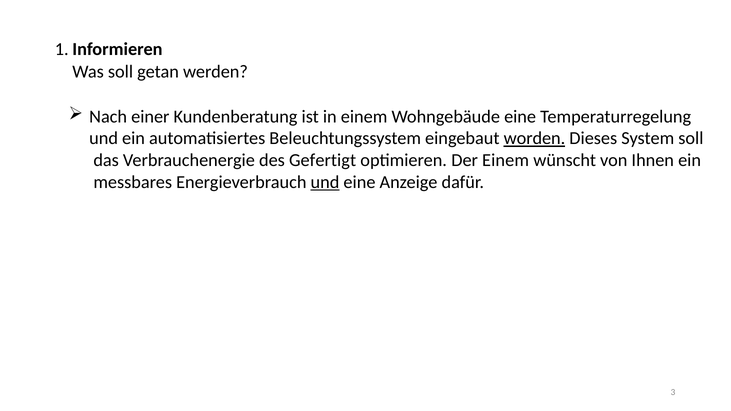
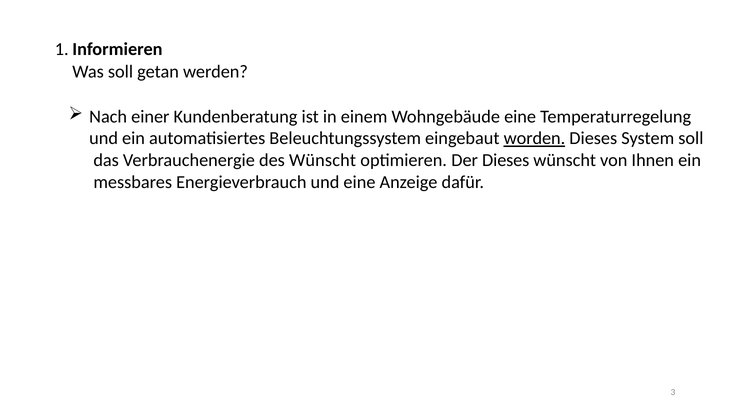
des Gefertigt: Gefertigt -> Wünscht
Der Einem: Einem -> Dieses
und at (325, 182) underline: present -> none
